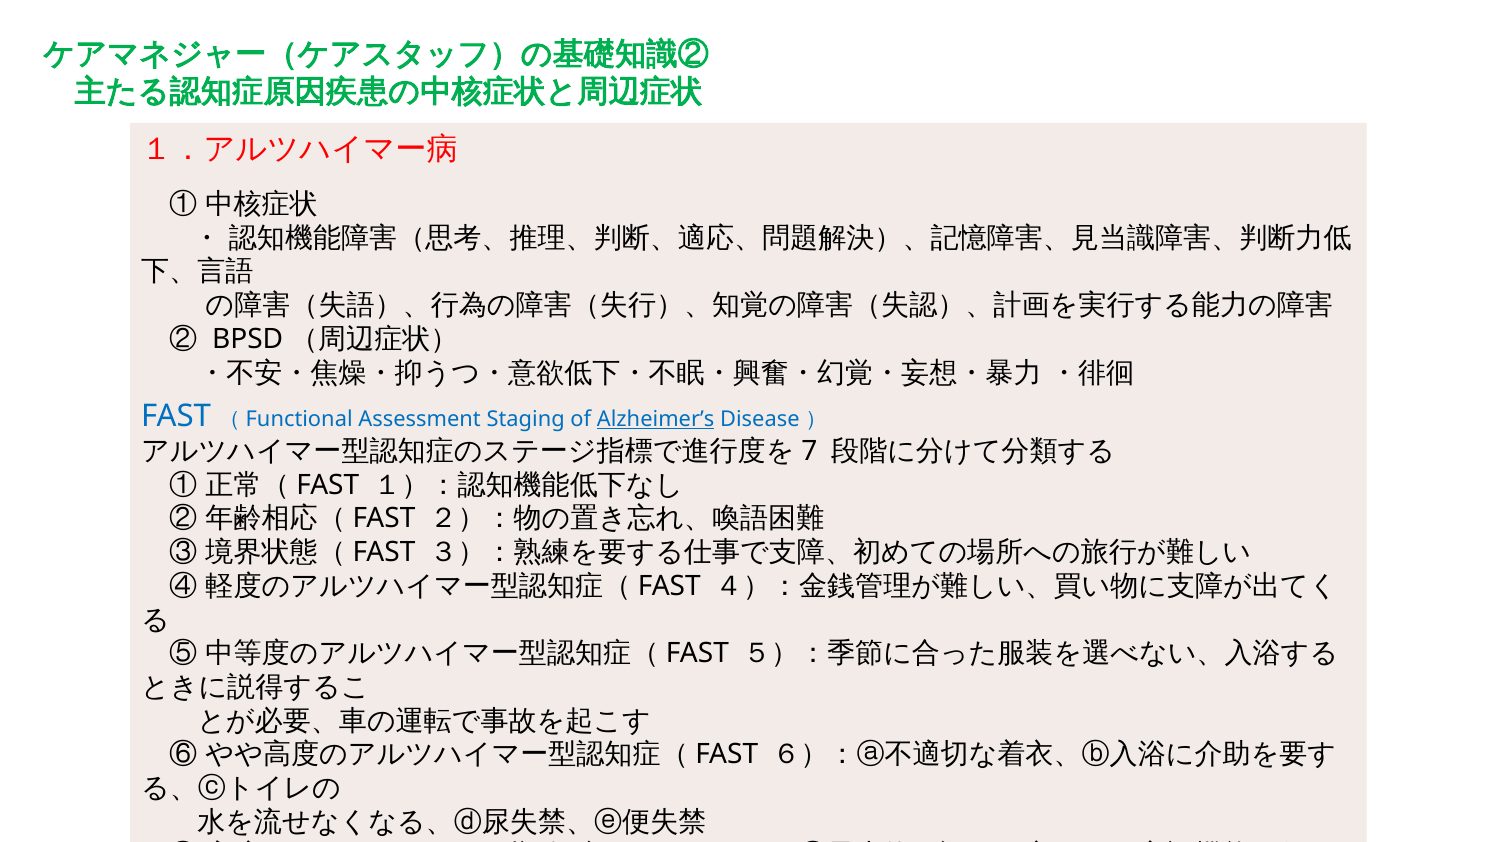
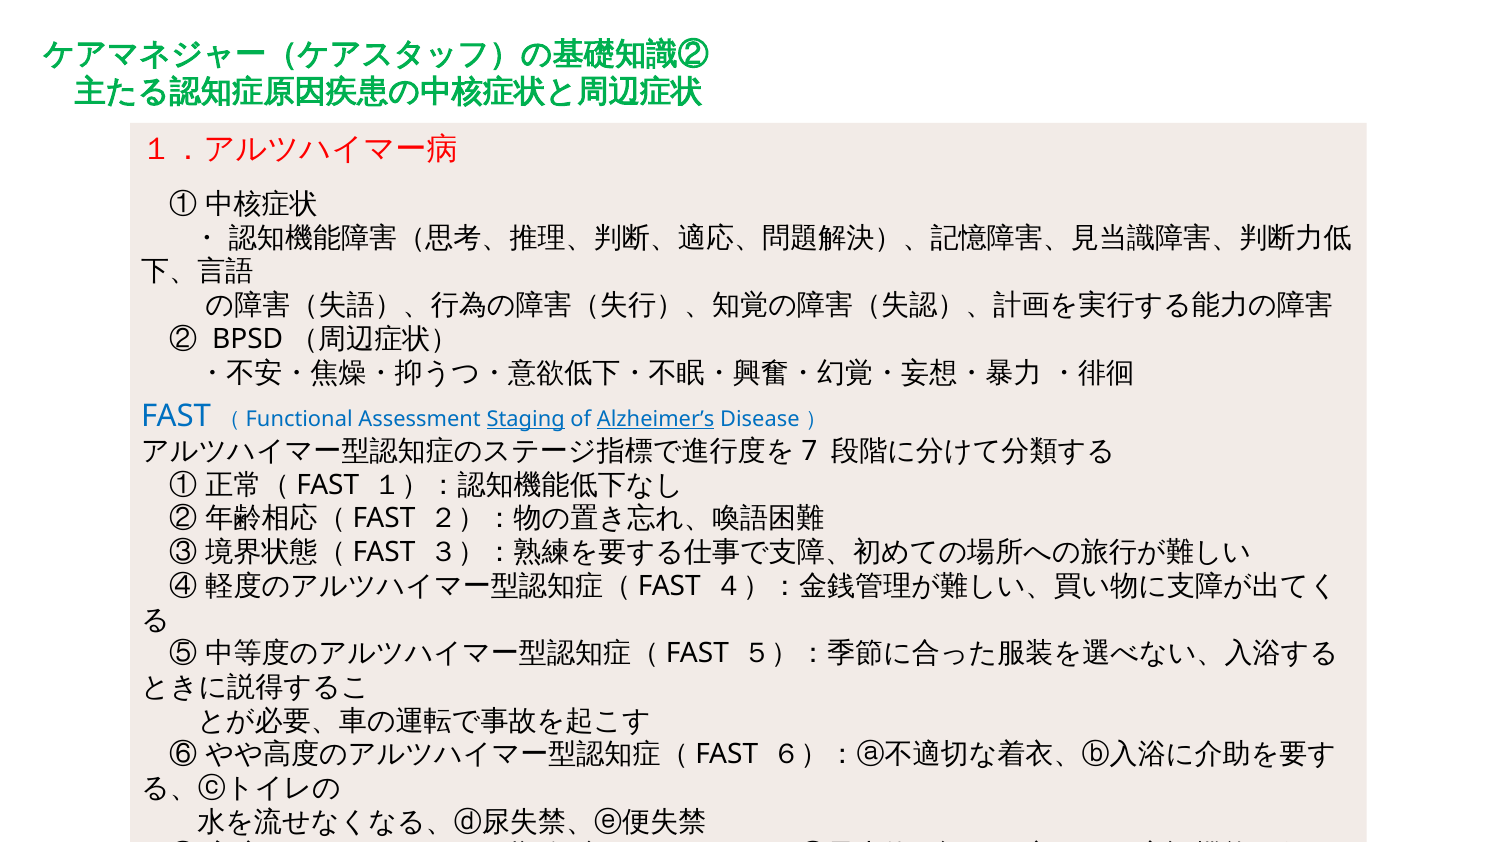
Staging underline: none -> present
